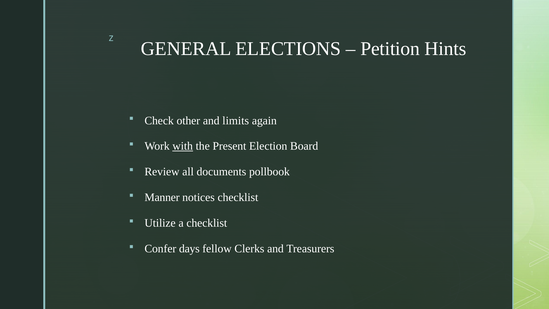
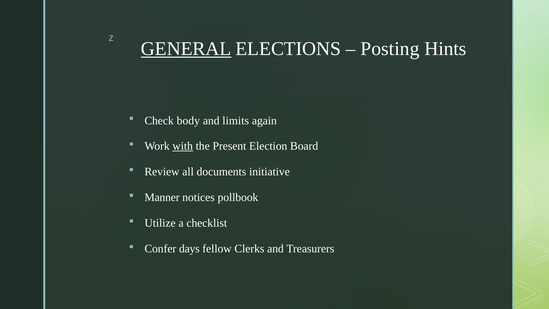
GENERAL underline: none -> present
Petition: Petition -> Posting
other: other -> body
pollbook: pollbook -> initiative
notices checklist: checklist -> pollbook
